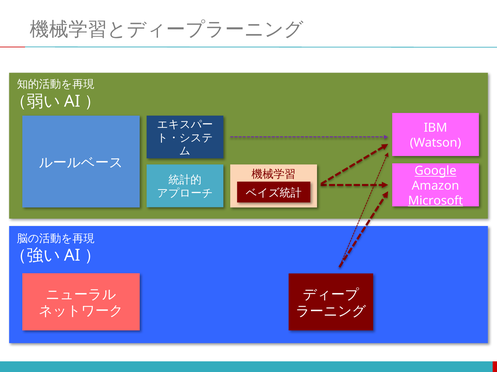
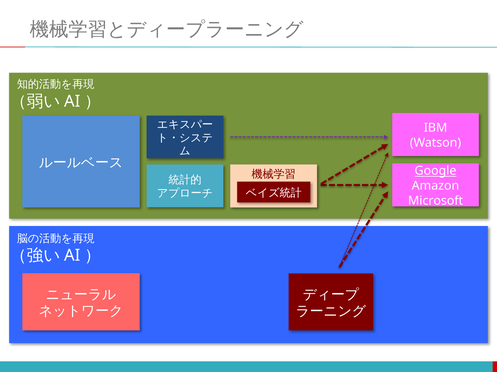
Microsoft underline: present -> none
